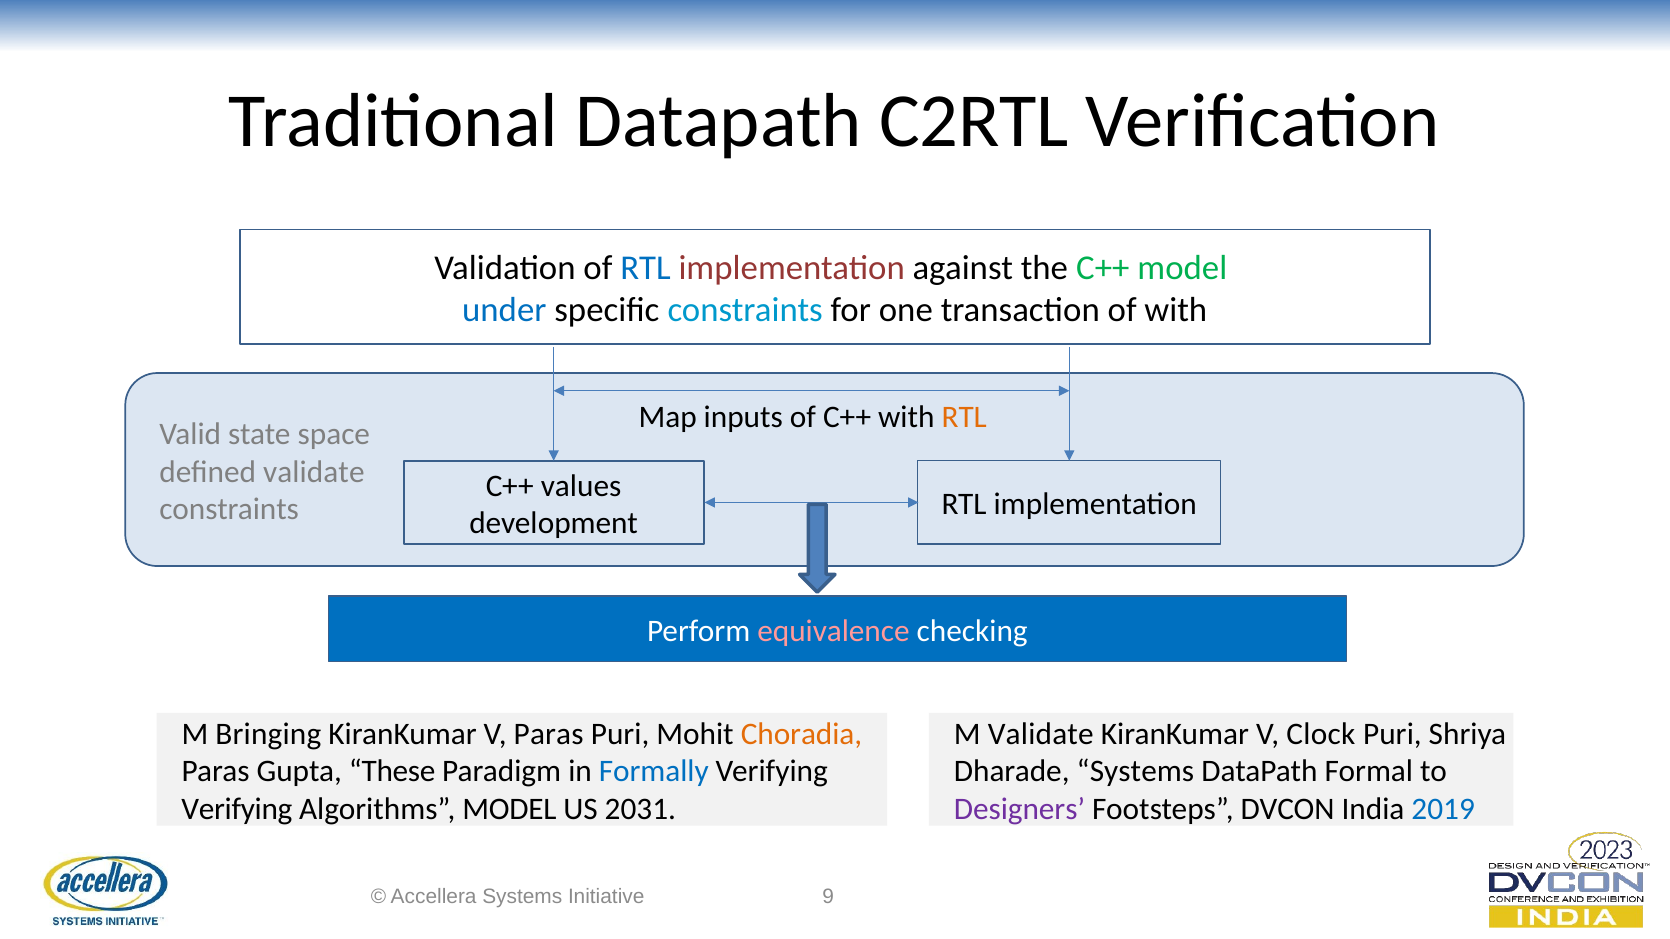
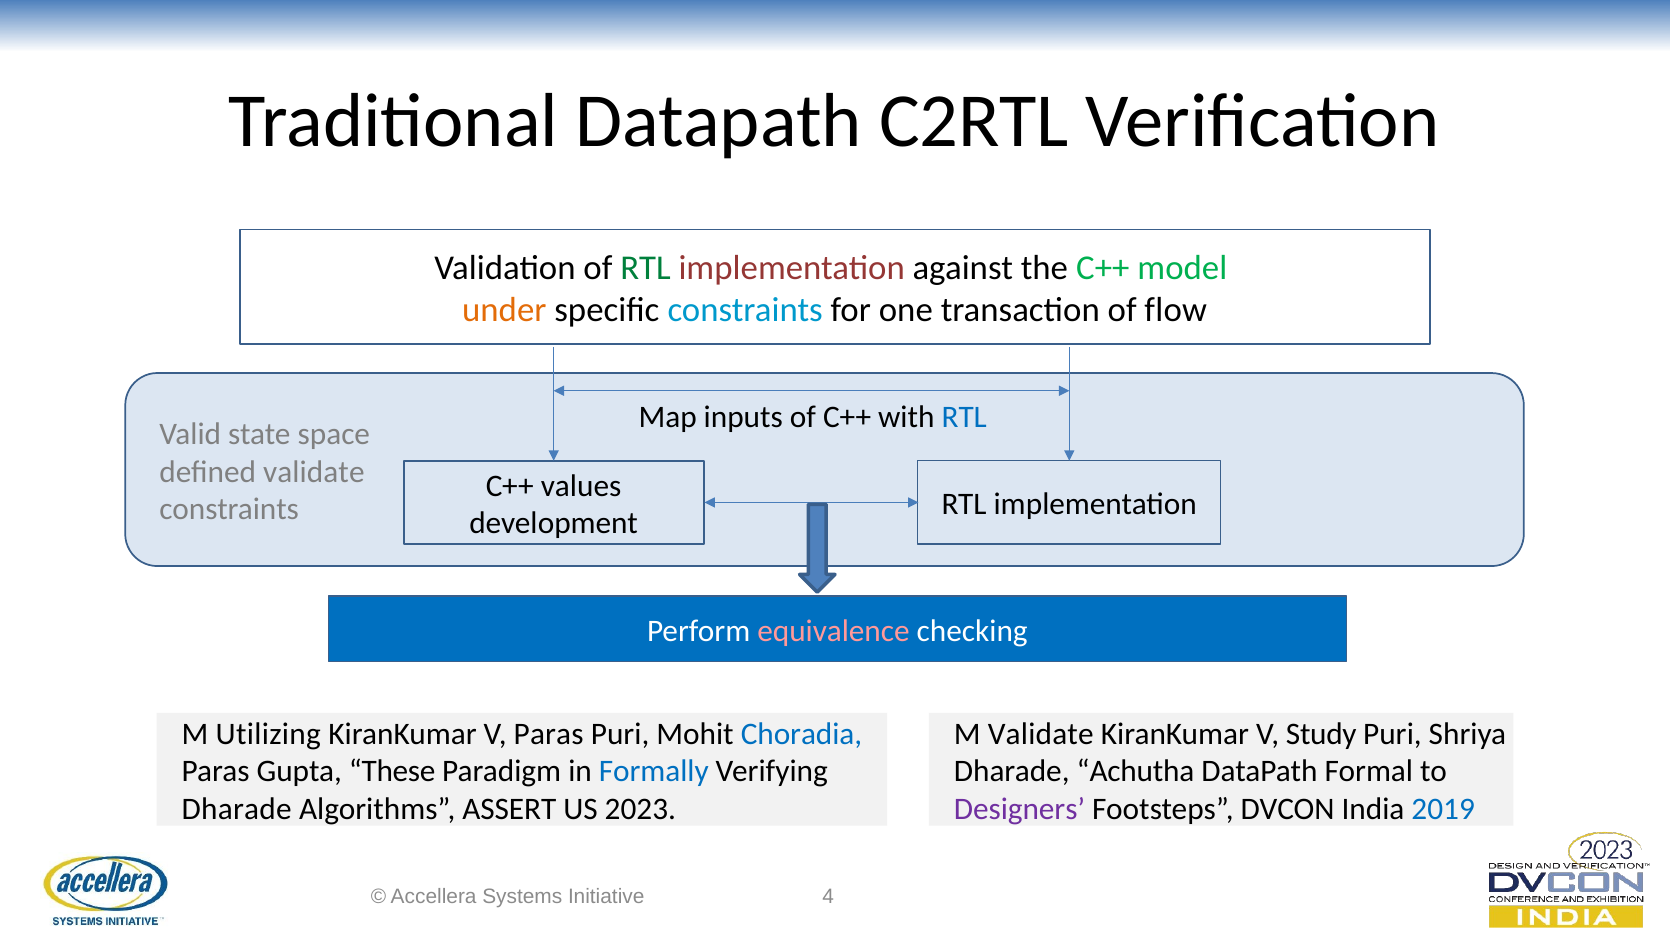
RTL at (646, 269) colour: blue -> green
under colour: blue -> orange
of with: with -> flow
RTL at (964, 417) colour: orange -> blue
Bringing: Bringing -> Utilizing
Choradia colour: orange -> blue
Clock: Clock -> Study
Dharade Systems: Systems -> Achutha
Verifying at (237, 809): Verifying -> Dharade
Algorithms MODEL: MODEL -> ASSERT
2031: 2031 -> 2023
9: 9 -> 4
